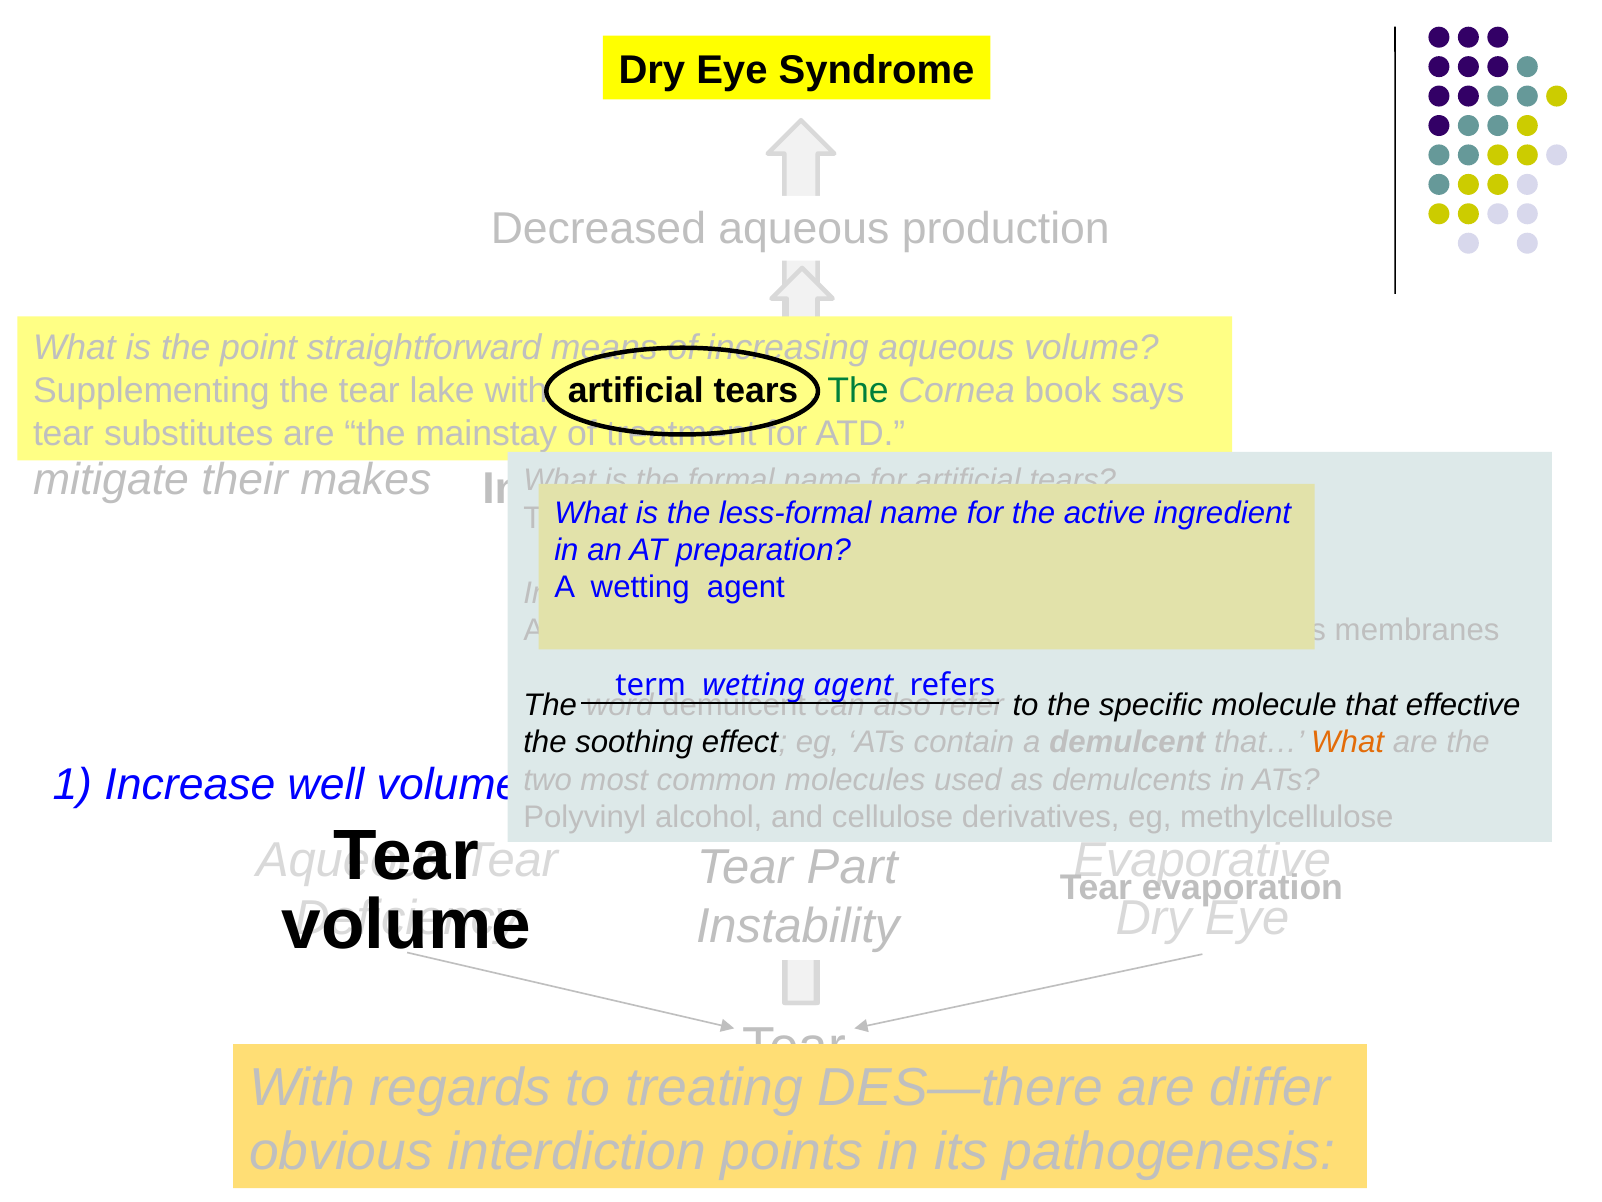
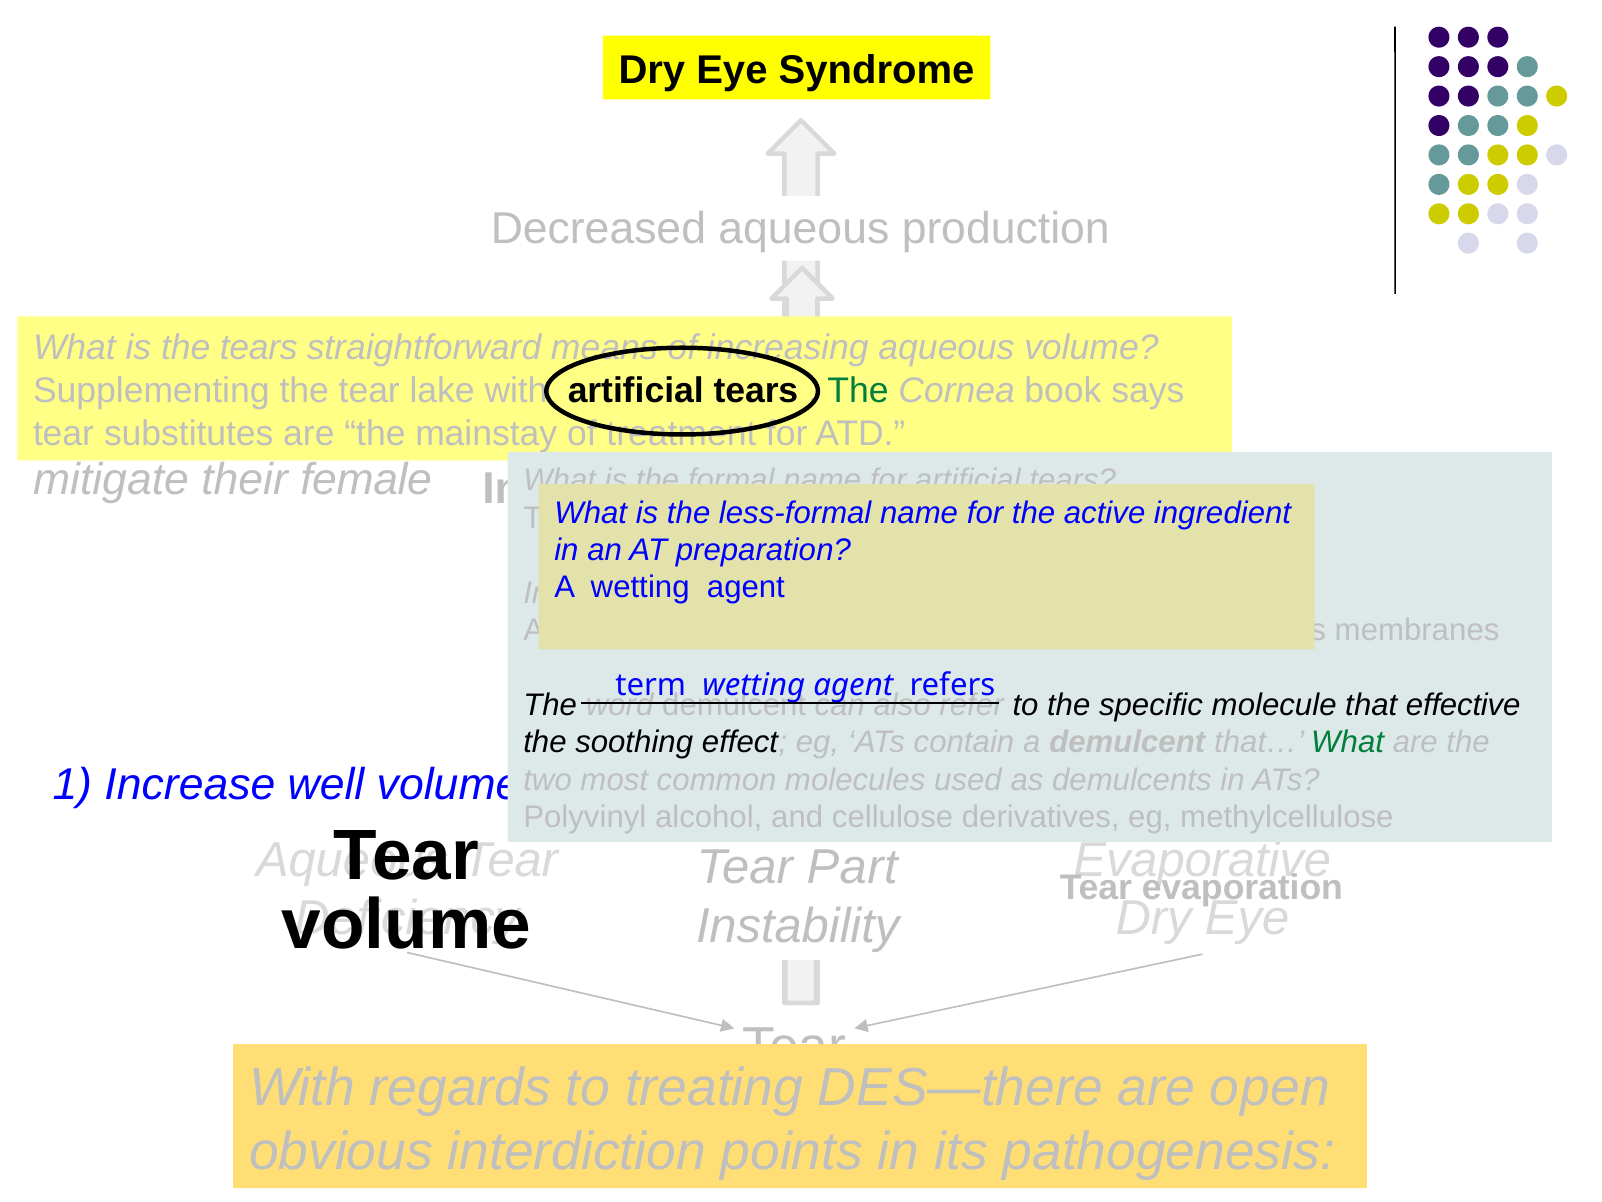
the point: point -> tears
makes: makes -> female
What at (1348, 742) colour: orange -> green
differ: differ -> open
